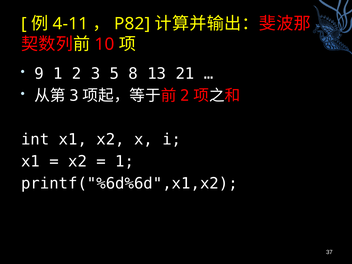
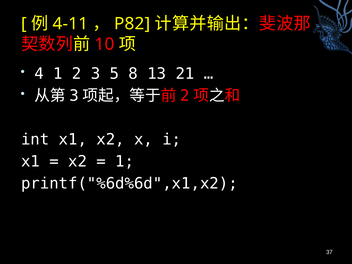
9: 9 -> 4
